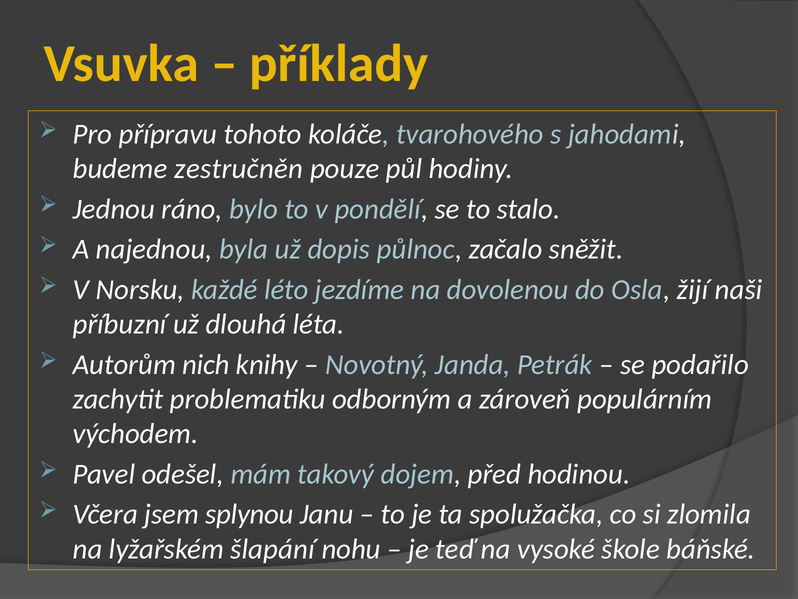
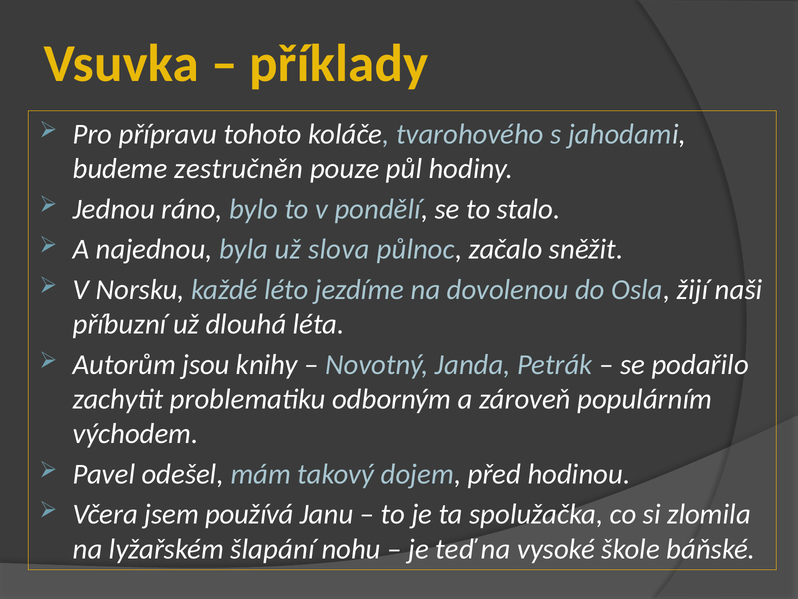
dopis: dopis -> slova
nich: nich -> jsou
splynou: splynou -> používá
